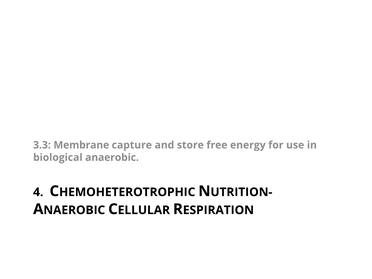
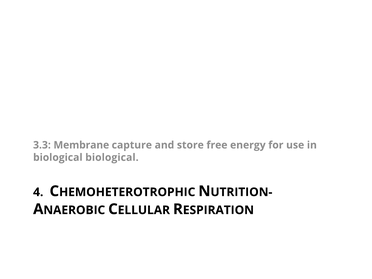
biological anaerobic: anaerobic -> biological
